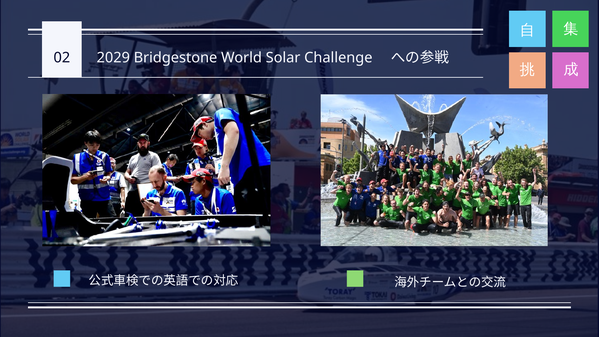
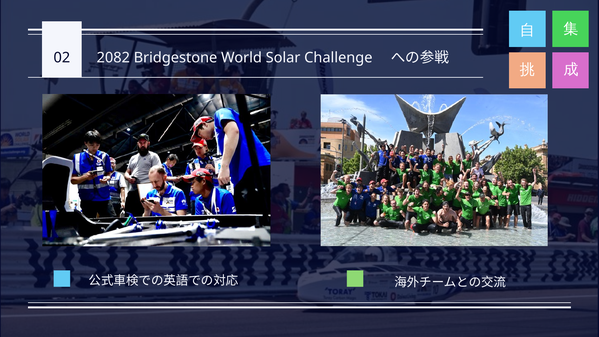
2029: 2029 -> 2082
